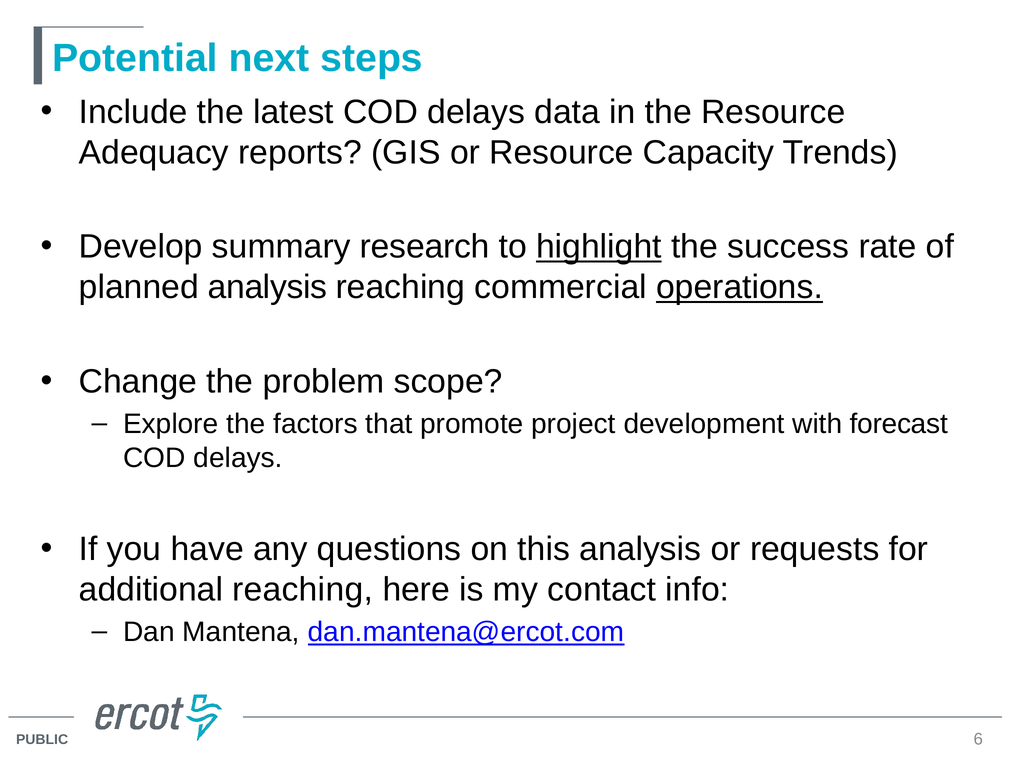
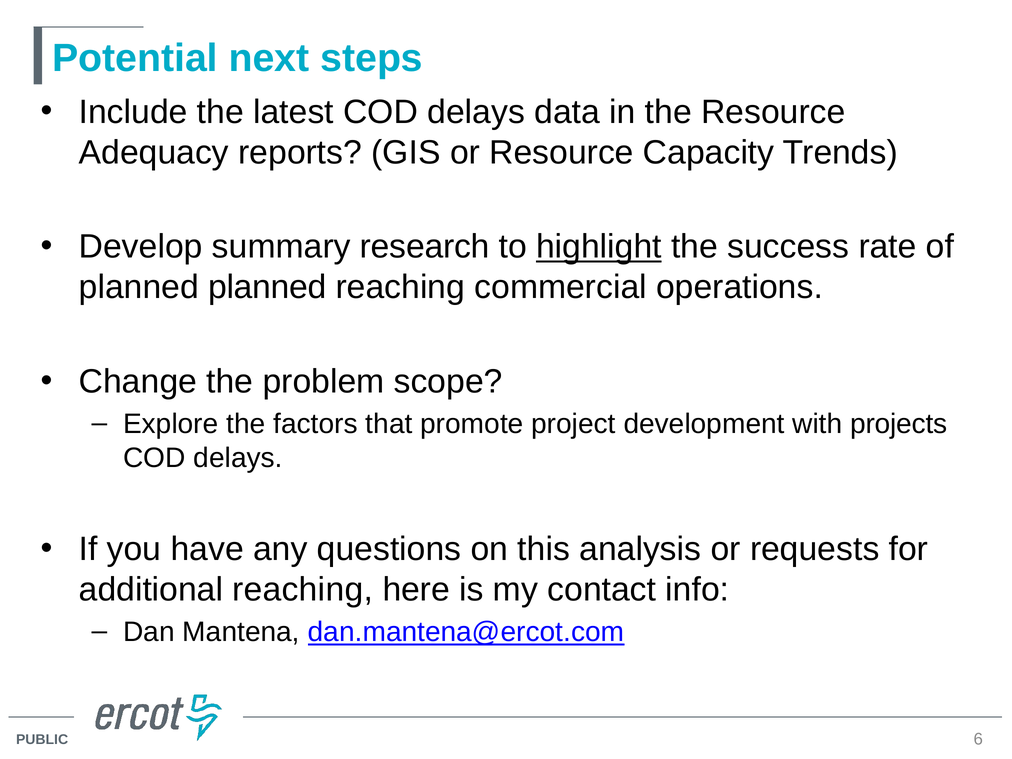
planned analysis: analysis -> planned
operations underline: present -> none
forecast: forecast -> projects
